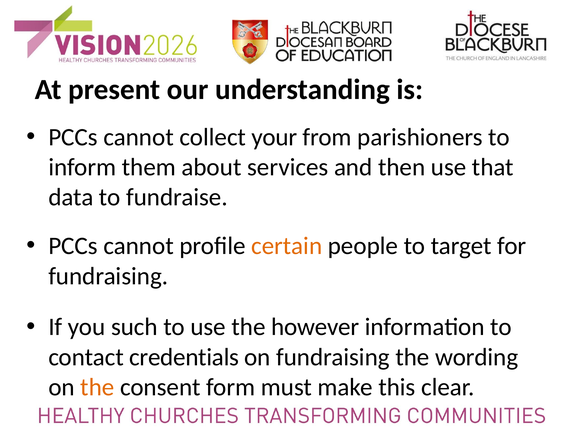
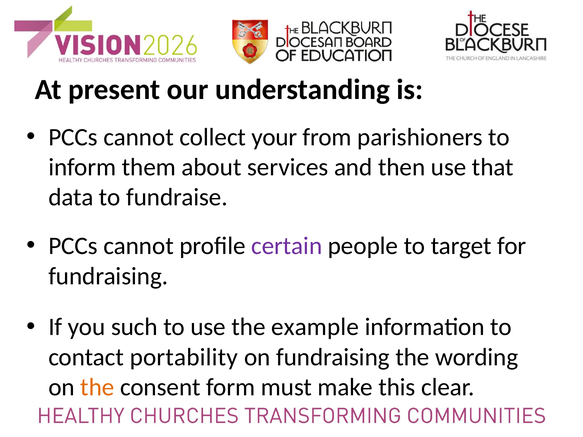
certain colour: orange -> purple
however: however -> example
credentials: credentials -> portability
